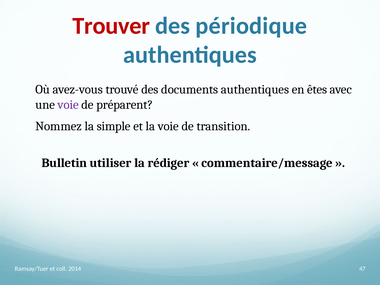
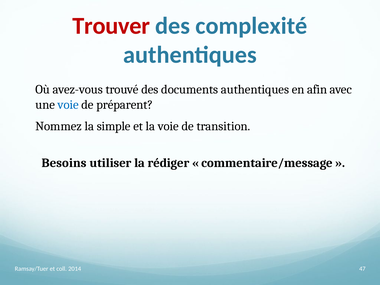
périodique: périodique -> complexité
êtes: êtes -> afin
voie at (68, 105) colour: purple -> blue
Bulletin: Bulletin -> Besoins
